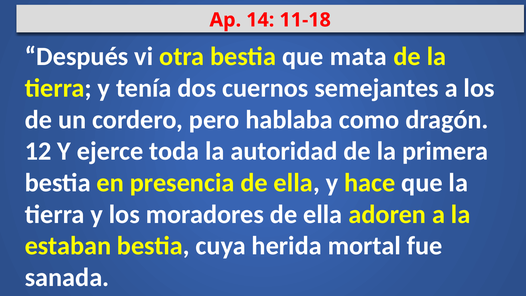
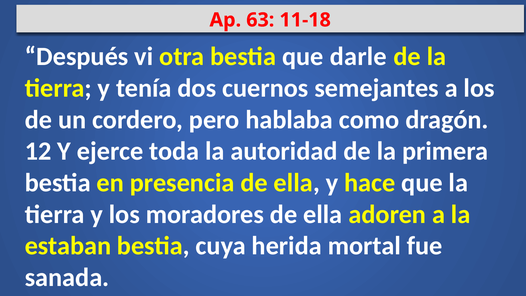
14: 14 -> 63
mata: mata -> darle
